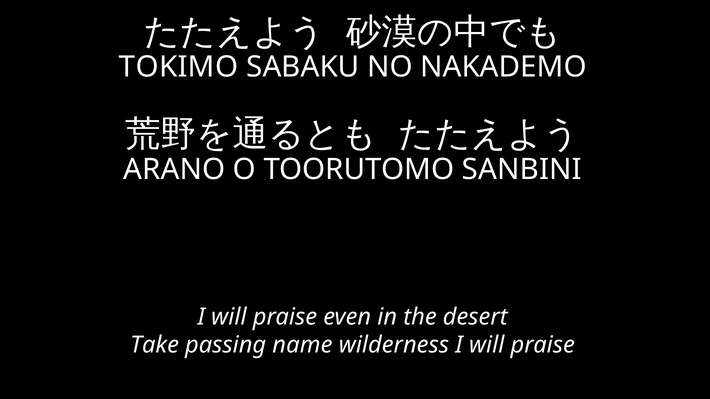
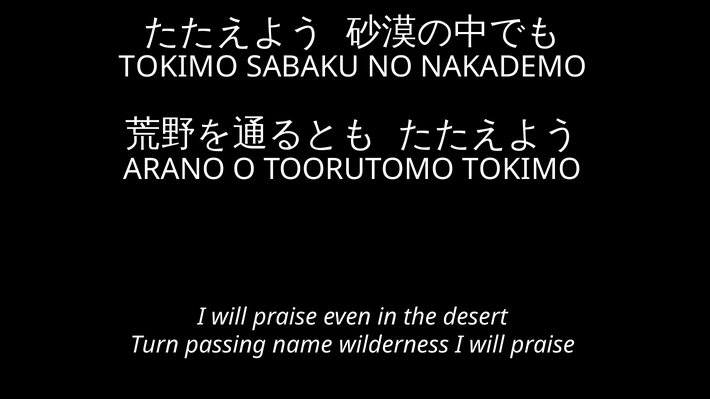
TOORUTOMO SANBINI: SANBINI -> TOKIMO
Take: Take -> Turn
